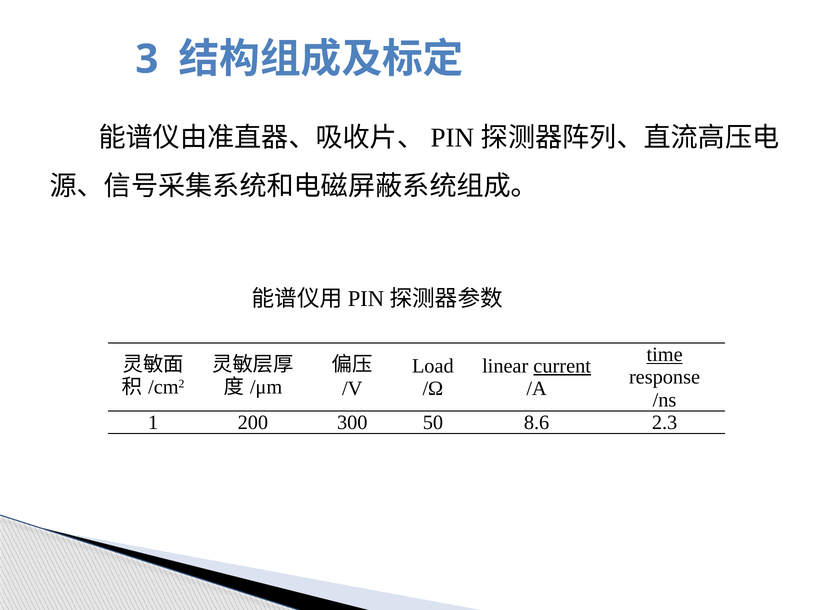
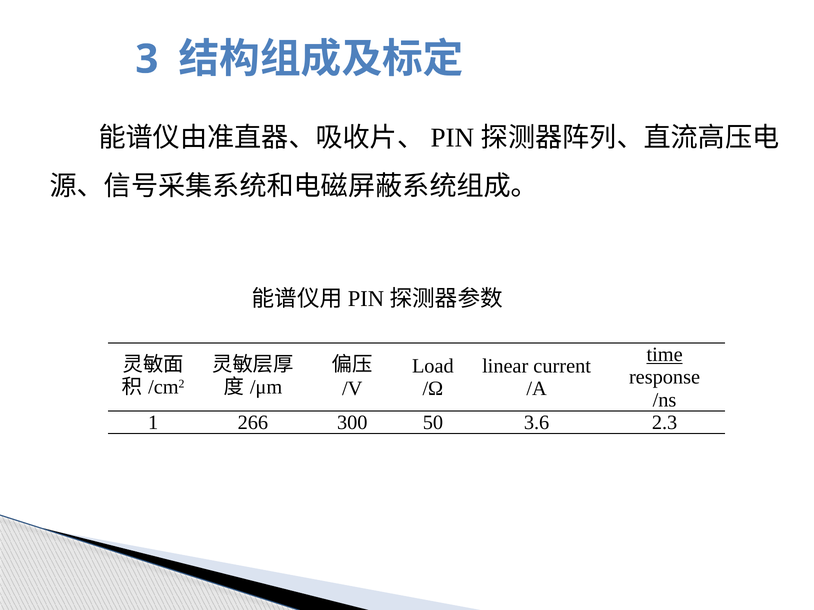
current underline: present -> none
200: 200 -> 266
8.6: 8.6 -> 3.6
